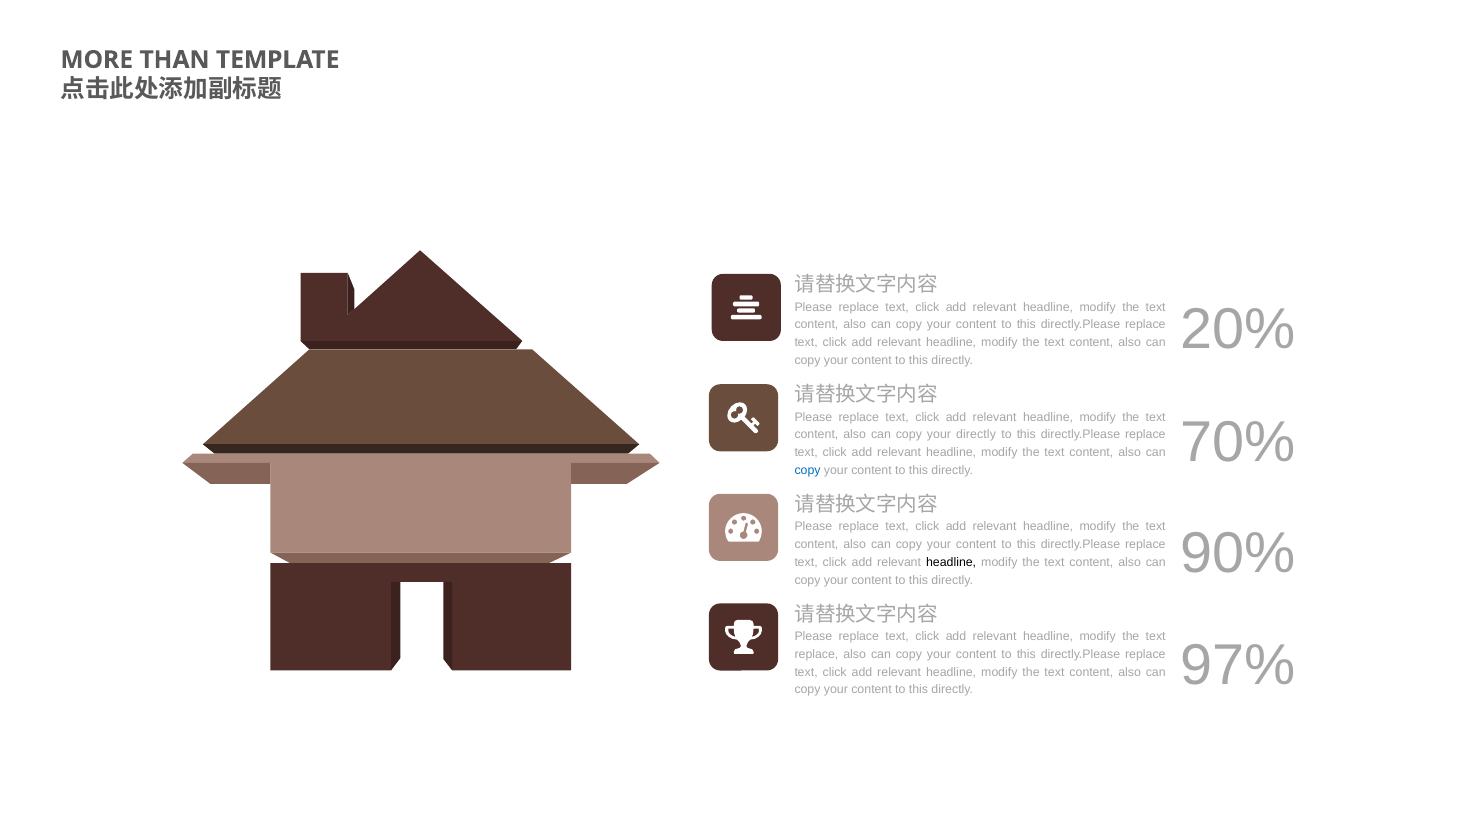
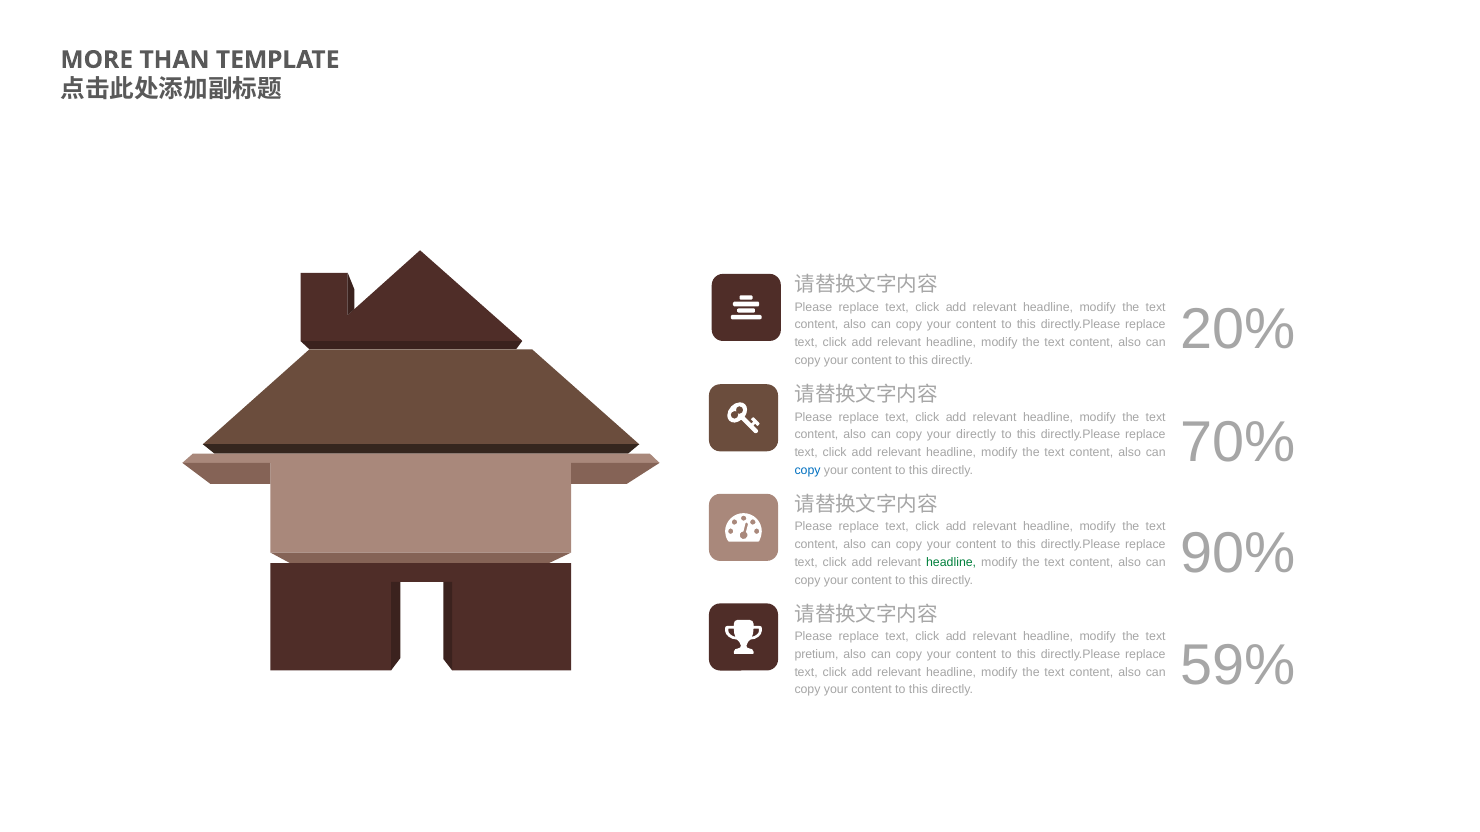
headline at (951, 563) colour: black -> green
97%: 97% -> 59%
replace at (816, 655): replace -> pretium
